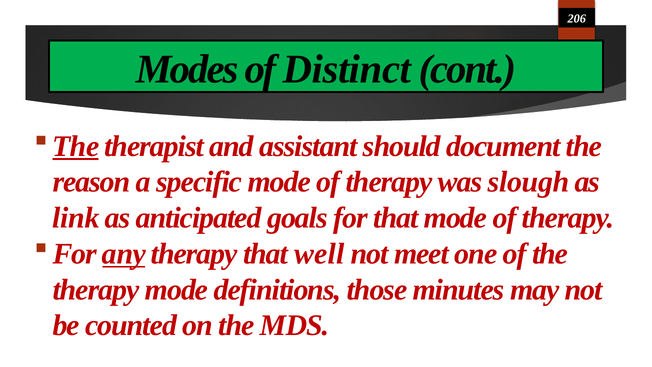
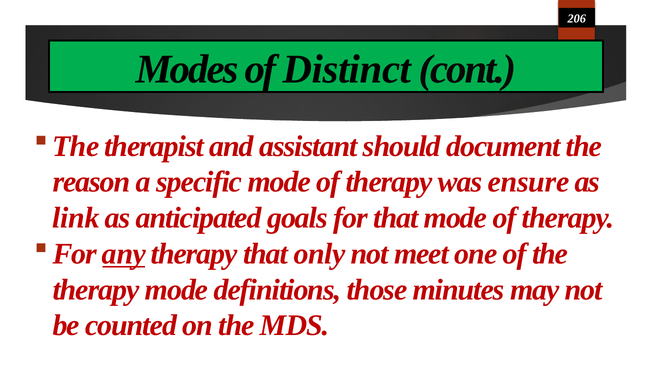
The at (76, 146) underline: present -> none
slough: slough -> ensure
well: well -> only
